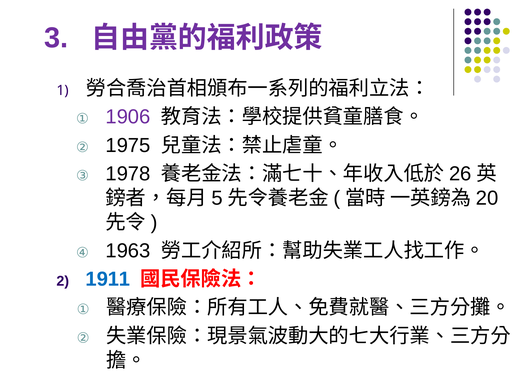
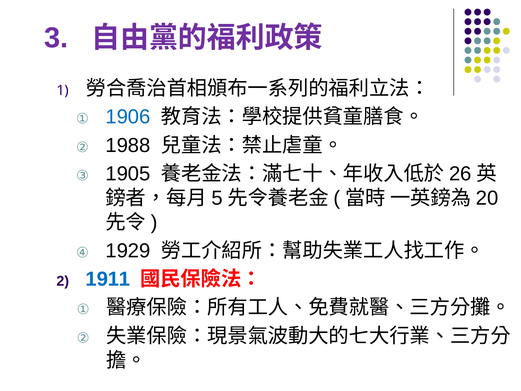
1906 colour: purple -> blue
1975: 1975 -> 1988
1978: 1978 -> 1905
1963: 1963 -> 1929
